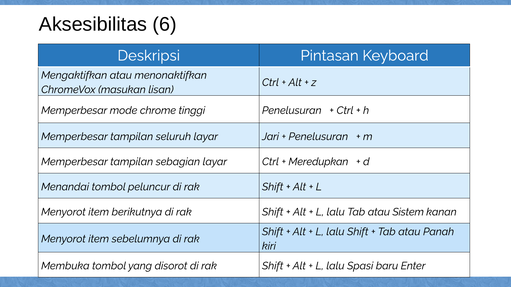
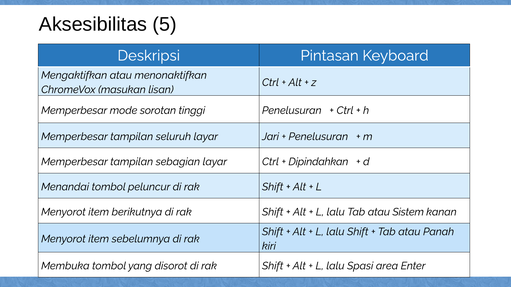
6: 6 -> 5
chrome: chrome -> sorotan
Meredupkan: Meredupkan -> Dipindahkan
baru: baru -> area
